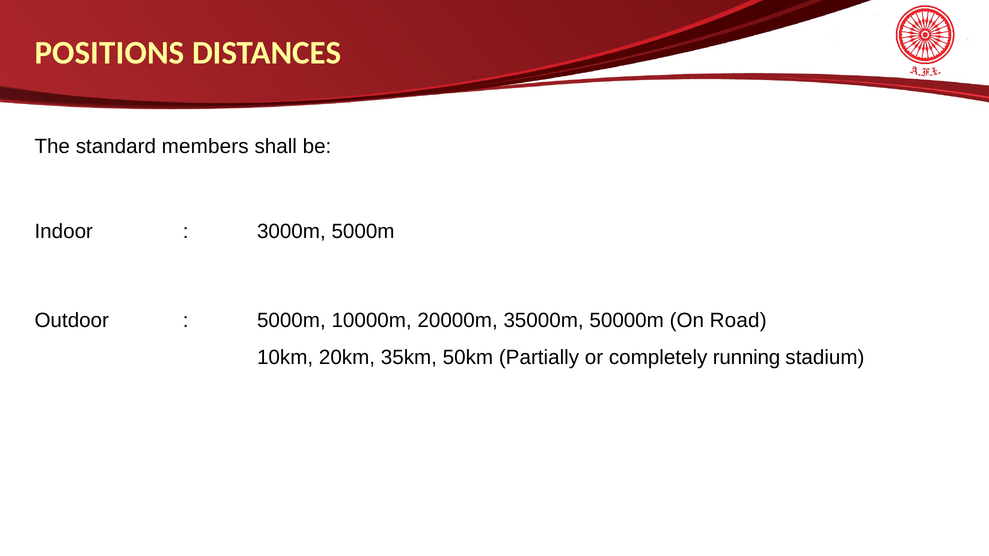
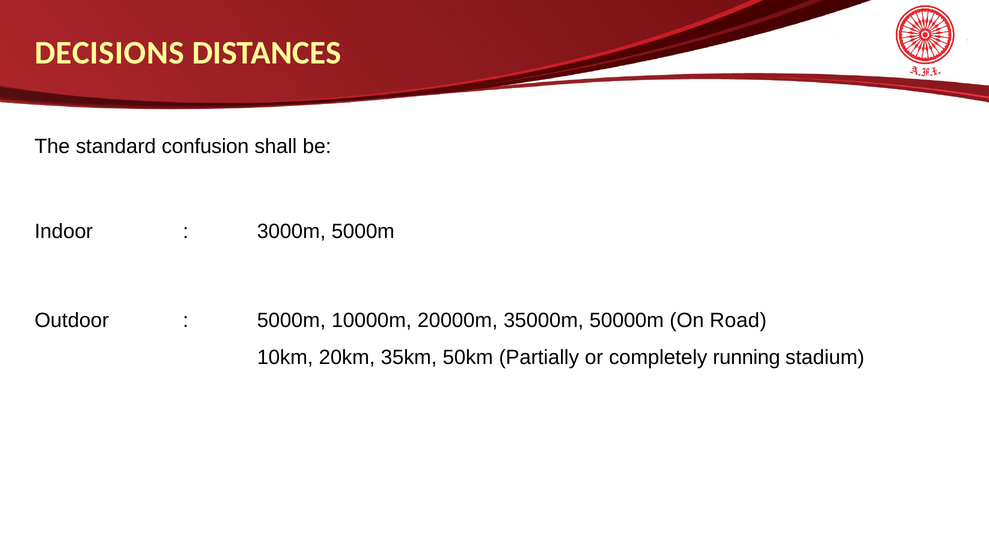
POSITIONS: POSITIONS -> DECISIONS
members: members -> confusion
